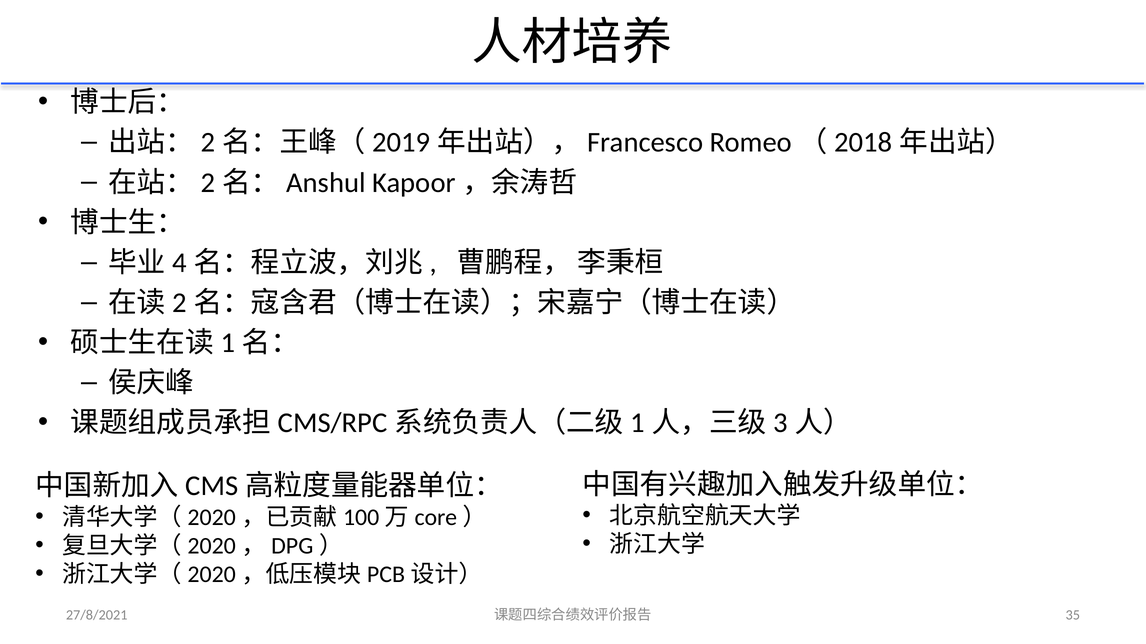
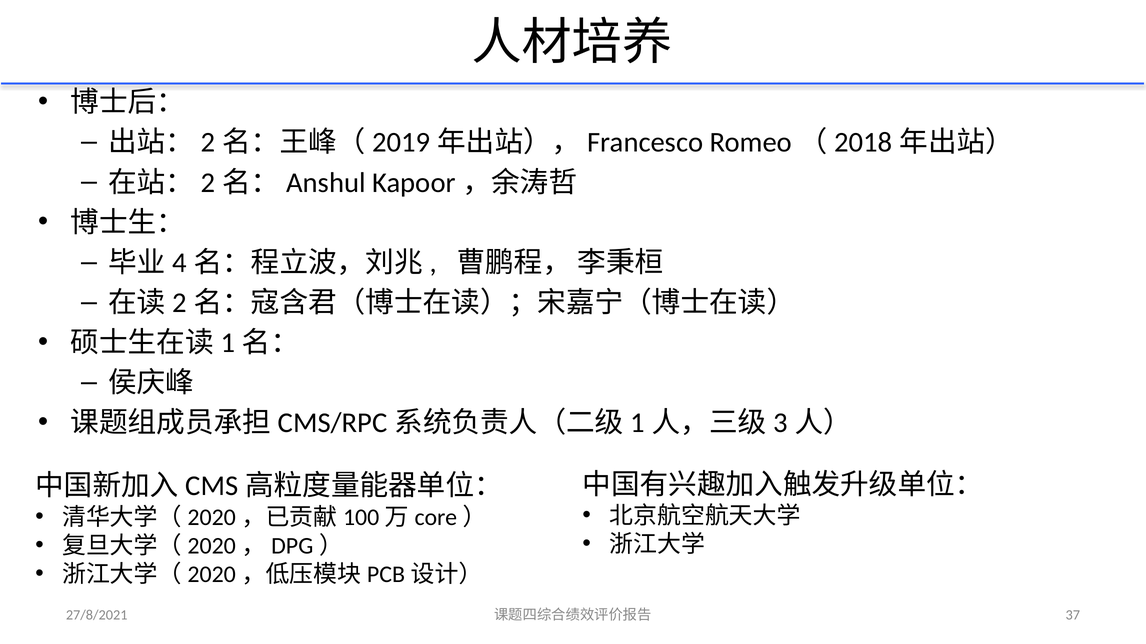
35: 35 -> 37
